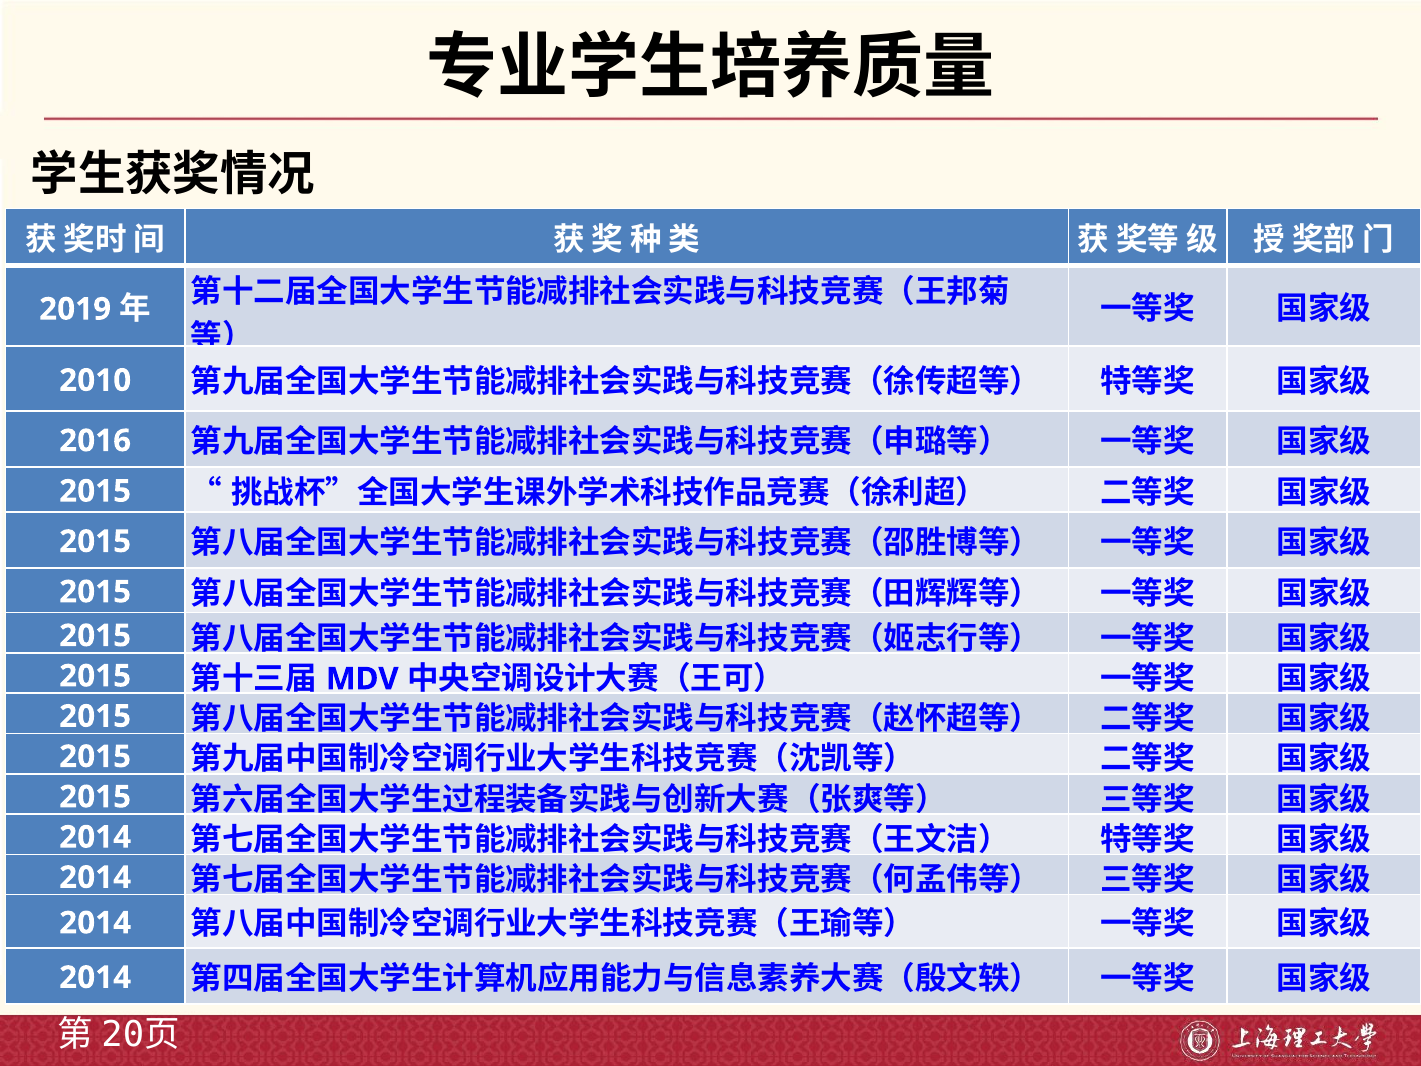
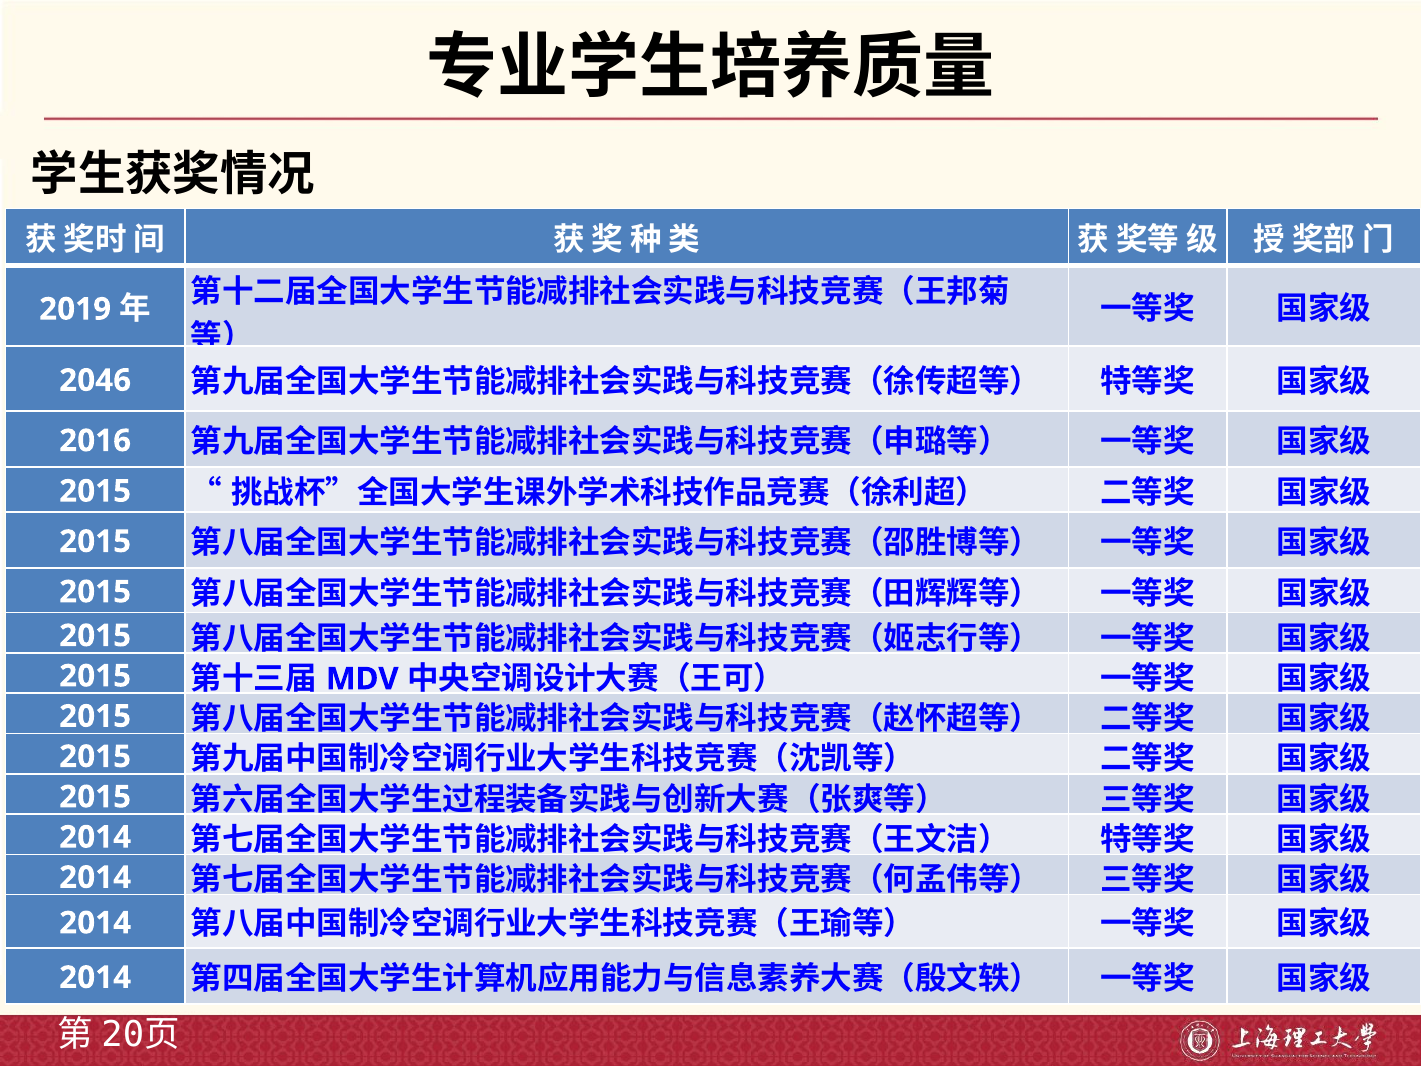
2010: 2010 -> 2046
